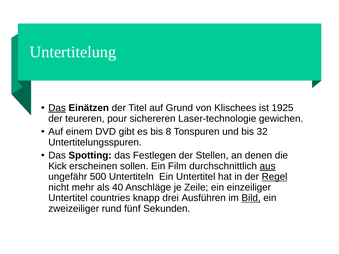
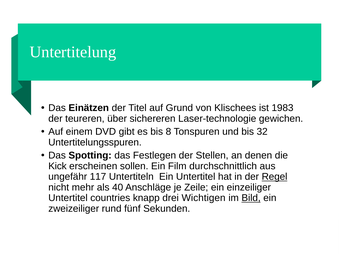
Das at (57, 108) underline: present -> none
1925: 1925 -> 1983
pour: pour -> über
aus underline: present -> none
500: 500 -> 117
Ausführen: Ausführen -> Wichtigen
